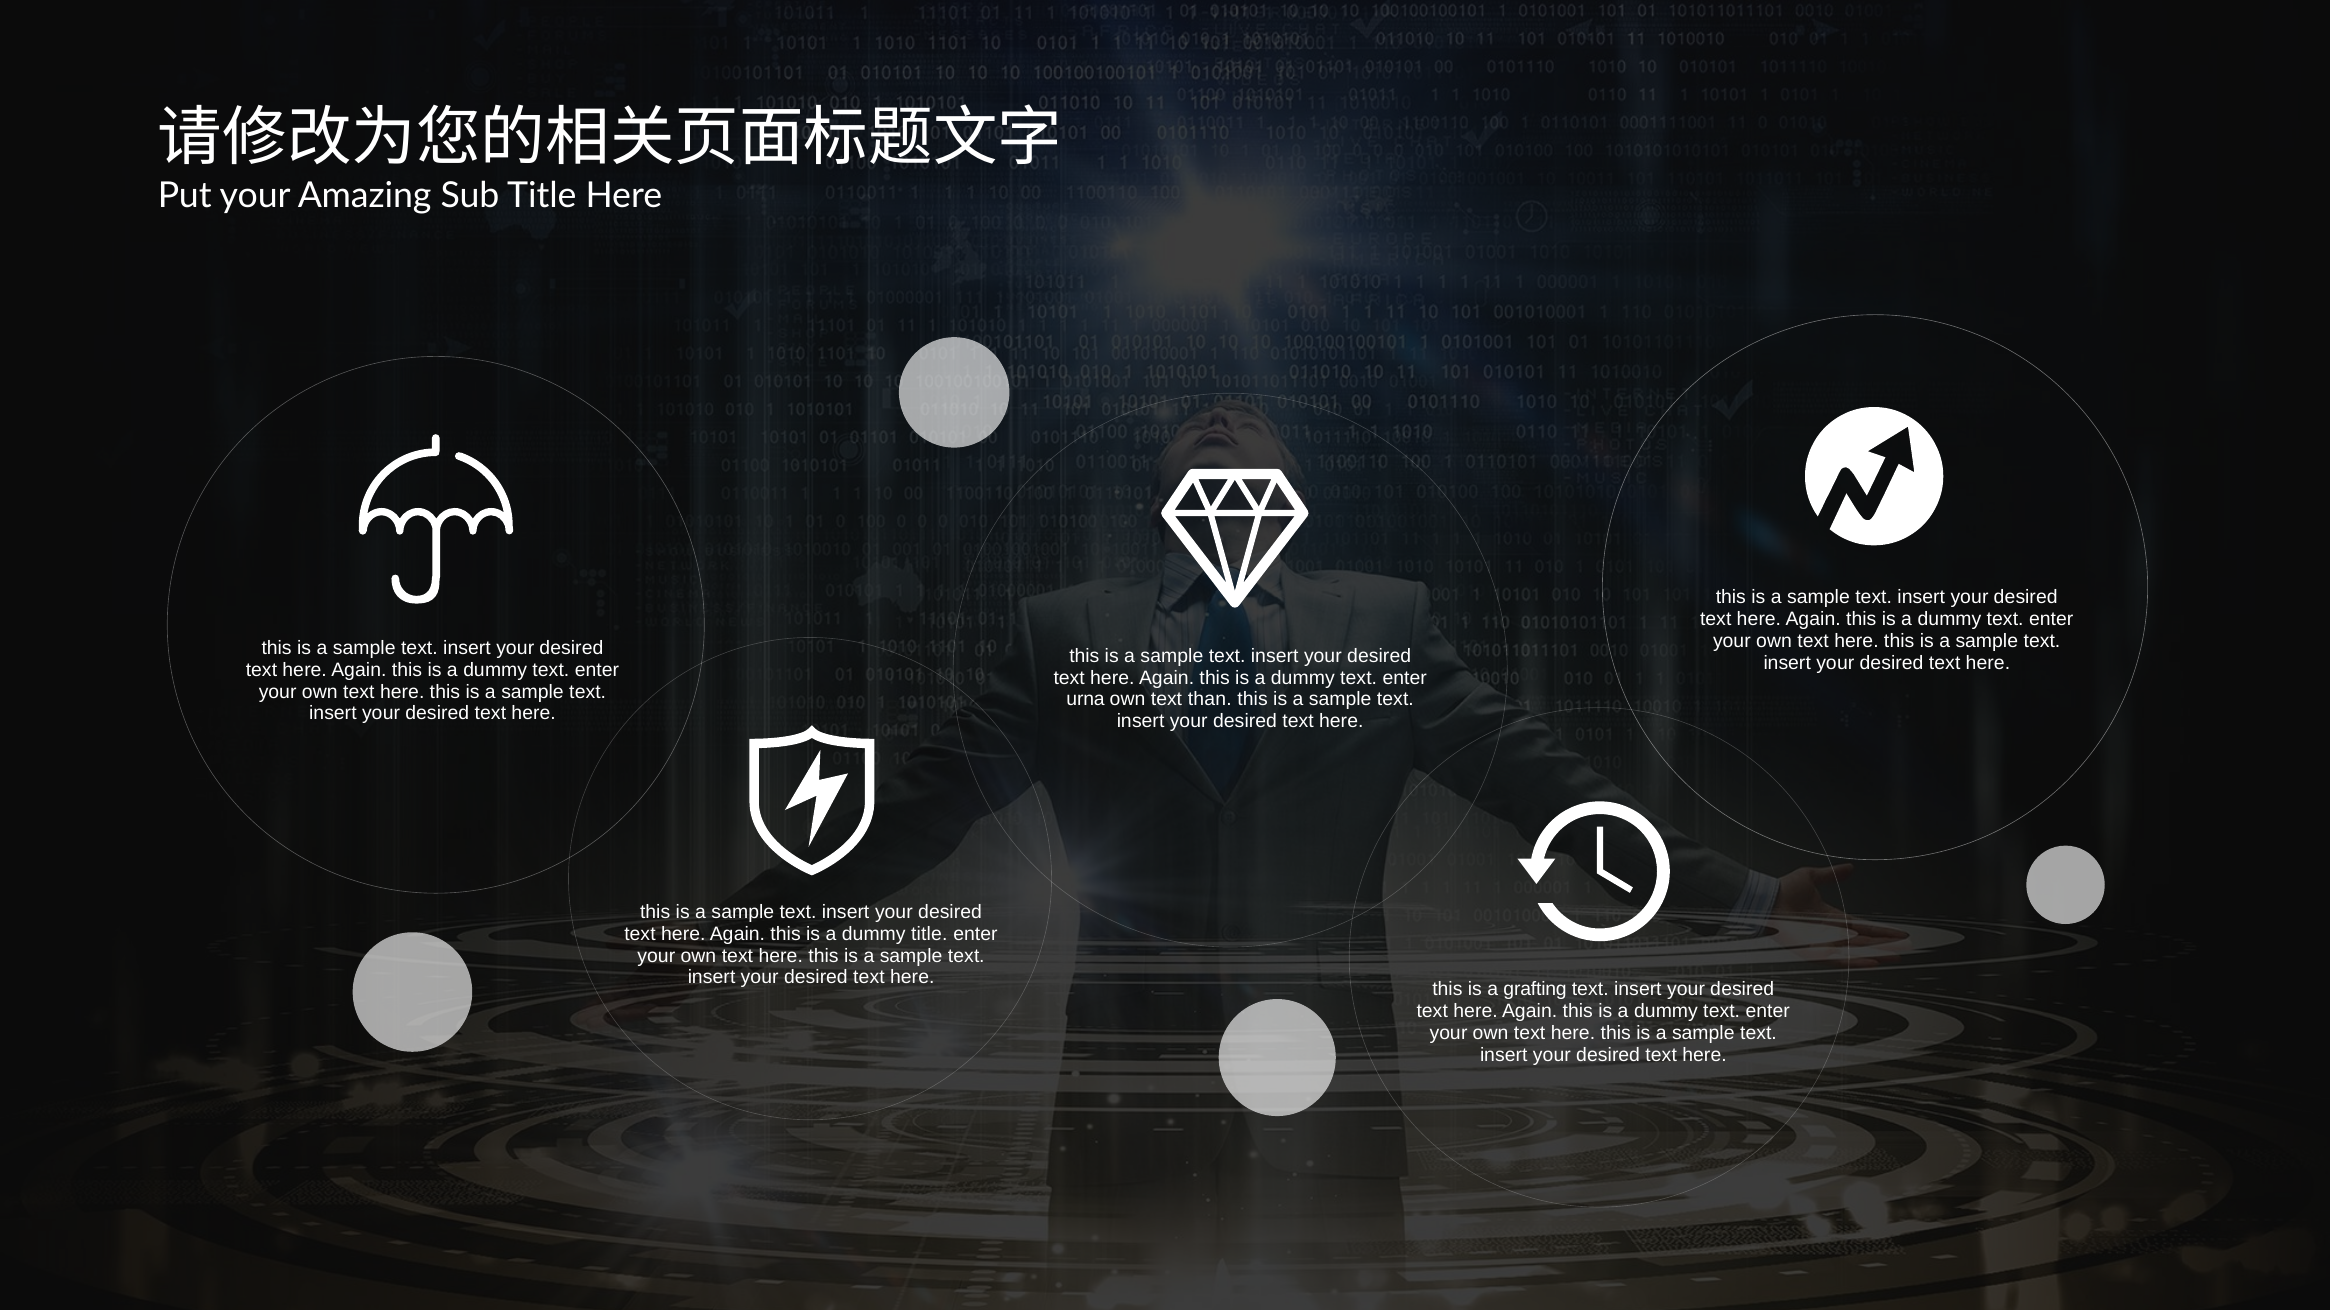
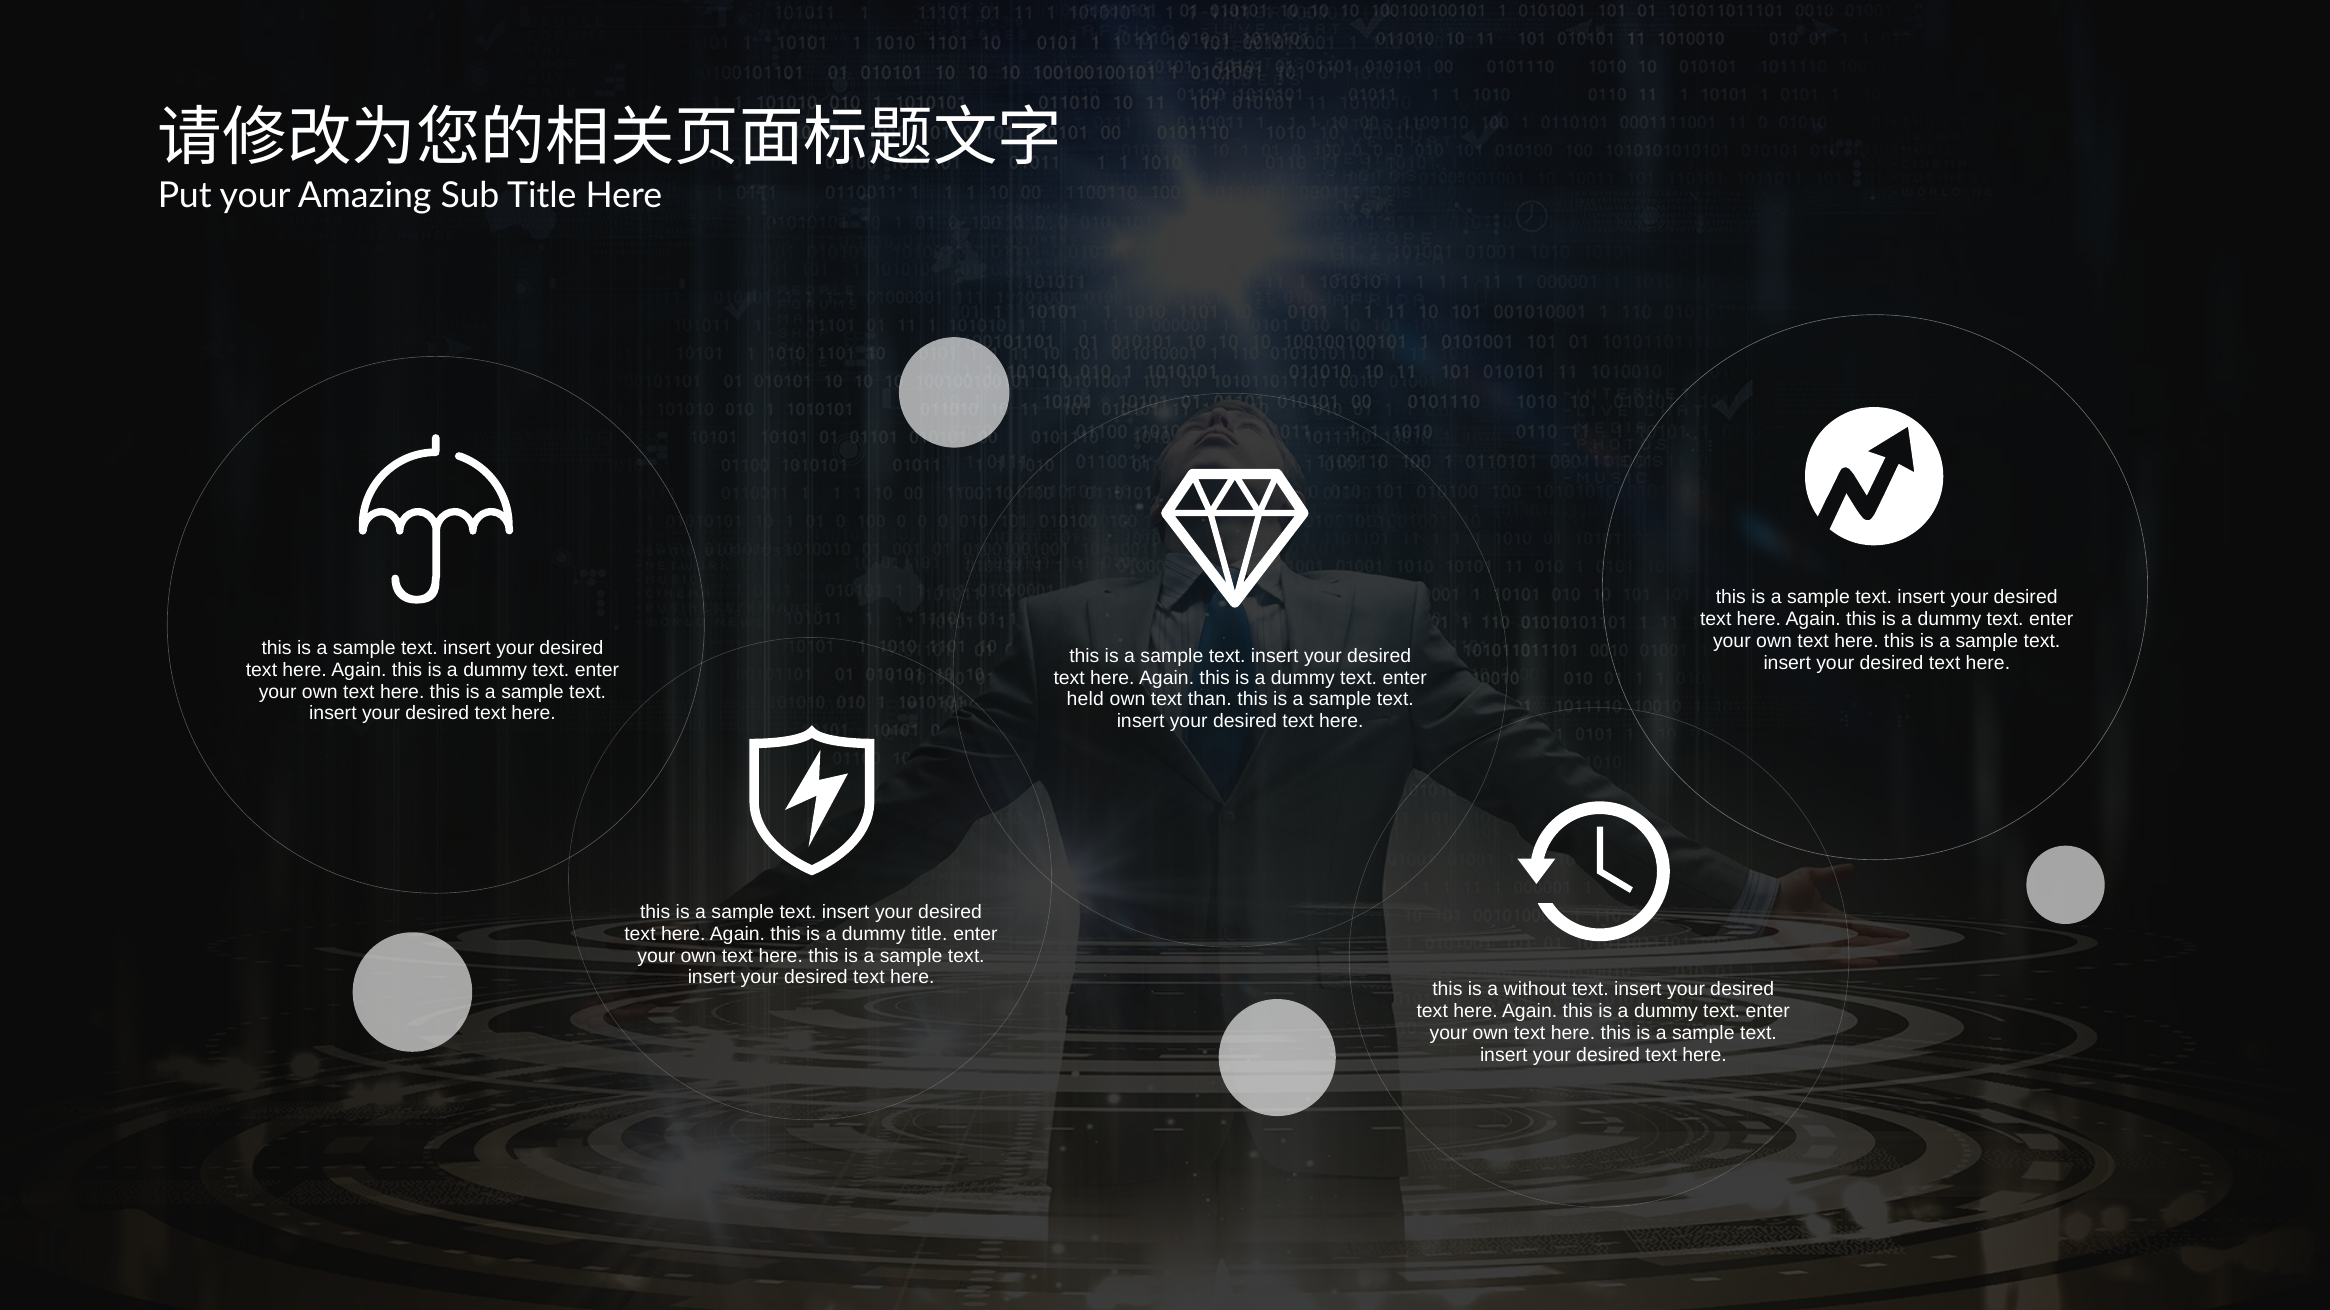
urna: urna -> held
grafting: grafting -> without
